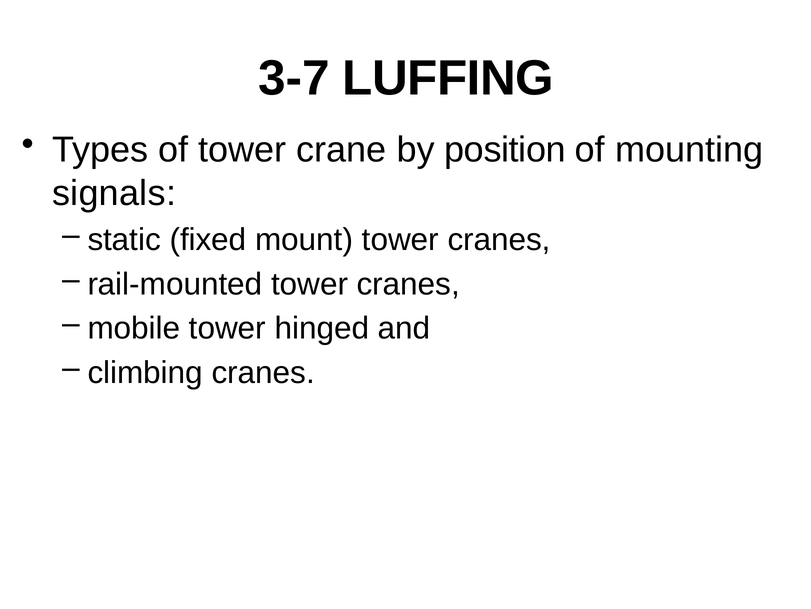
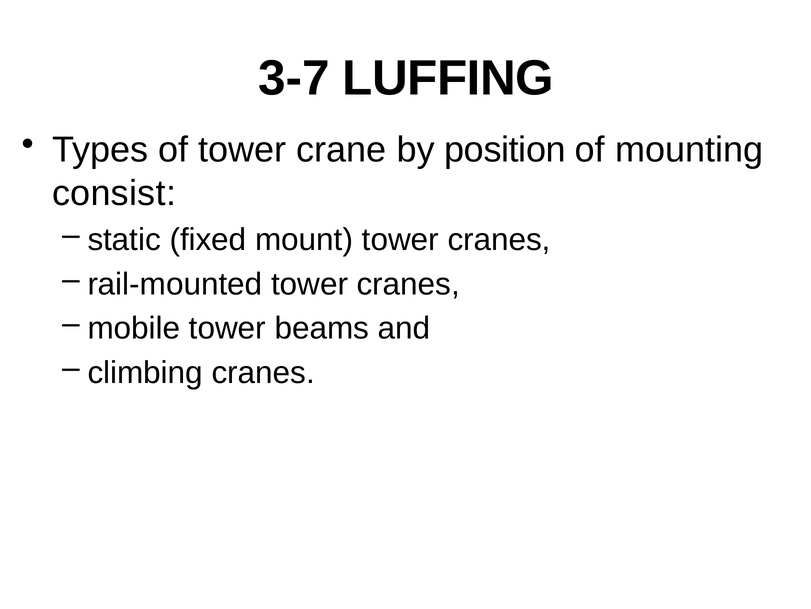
signals: signals -> consist
hinged: hinged -> beams
